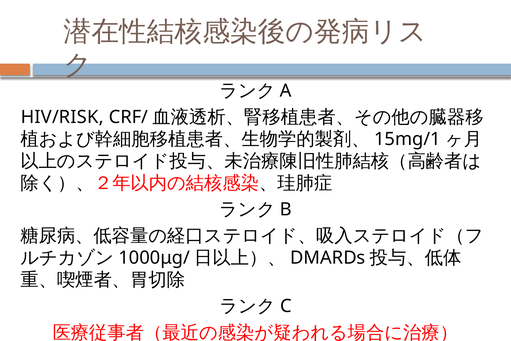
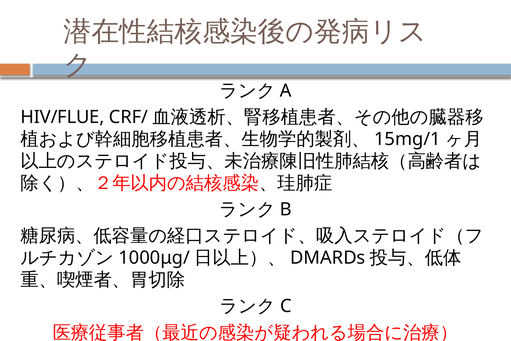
HIV/RISK: HIV/RISK -> HIV/FLUE
